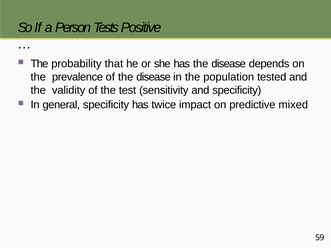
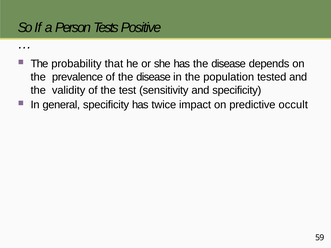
mixed: mixed -> occult
